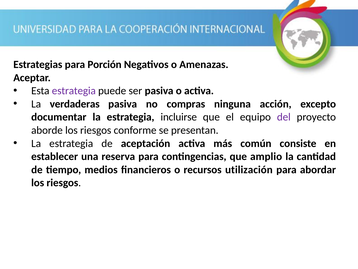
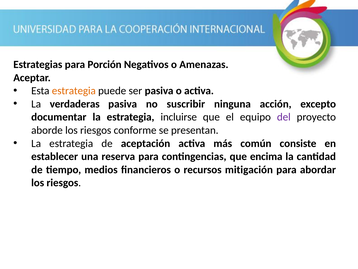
estrategia at (74, 91) colour: purple -> orange
compras: compras -> suscribir
amplio: amplio -> encima
utilización: utilización -> mitigación
